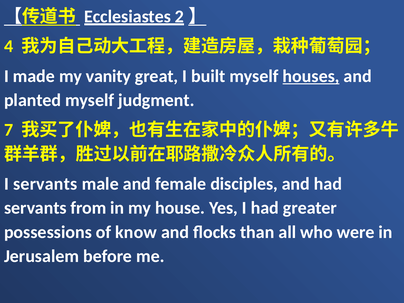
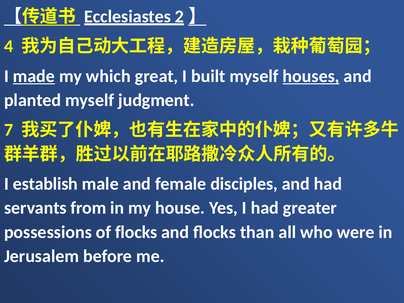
made underline: none -> present
vanity: vanity -> which
I servants: servants -> establish
of know: know -> flocks
